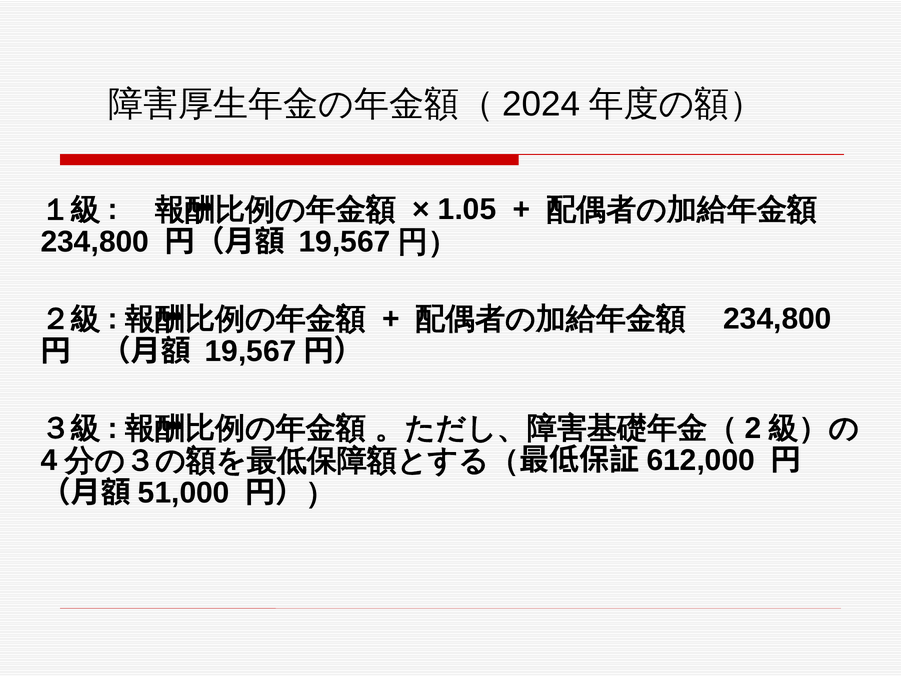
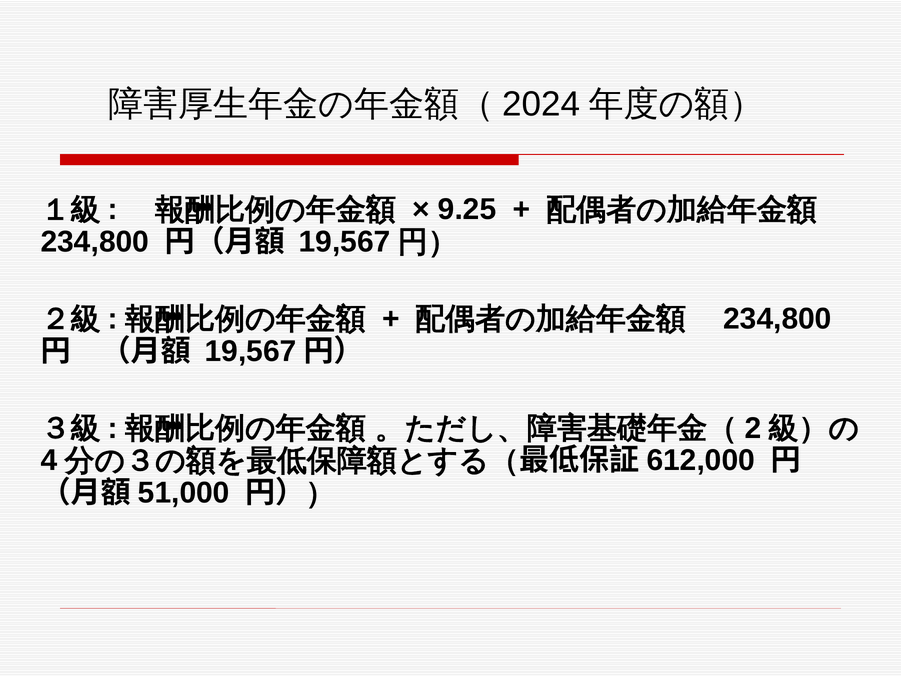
1.05: 1.05 -> 9.25
